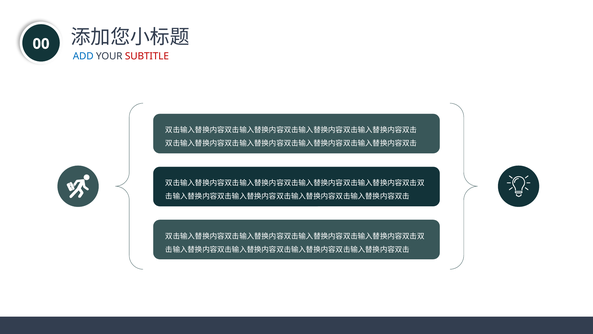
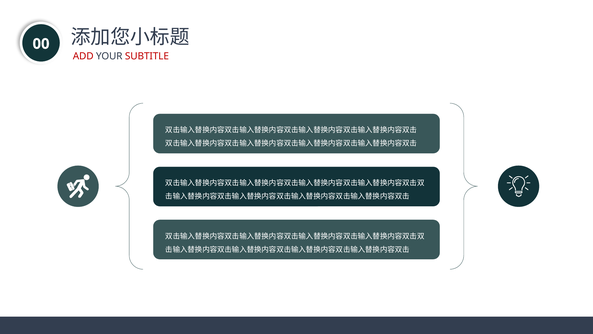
ADD colour: blue -> red
